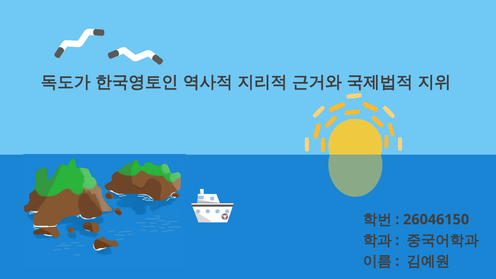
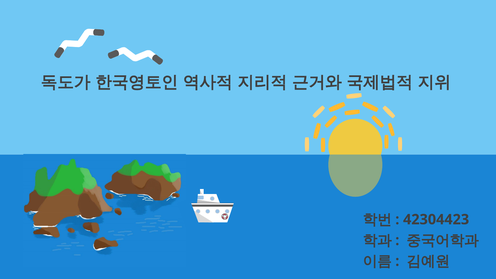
26046150: 26046150 -> 42304423
